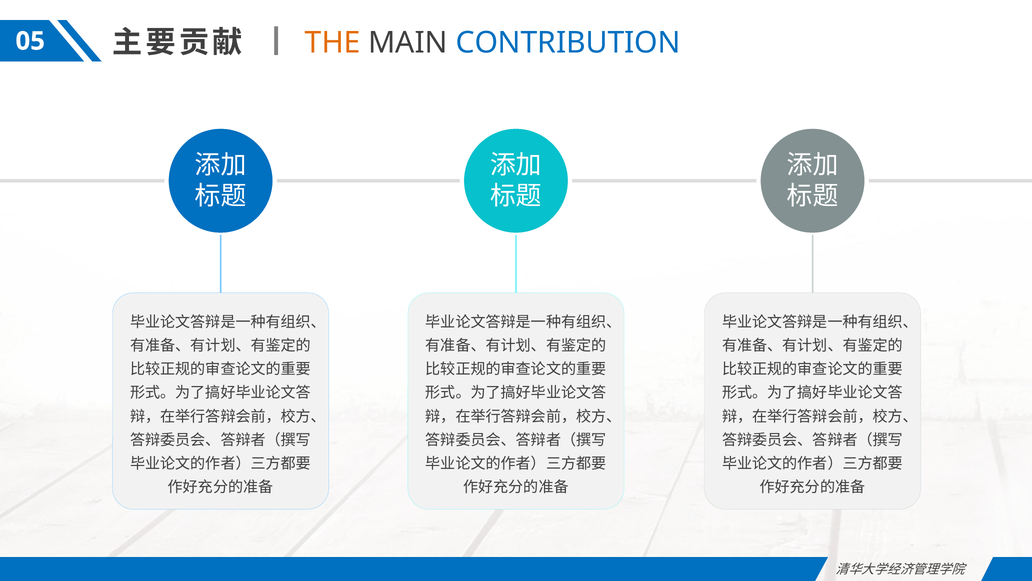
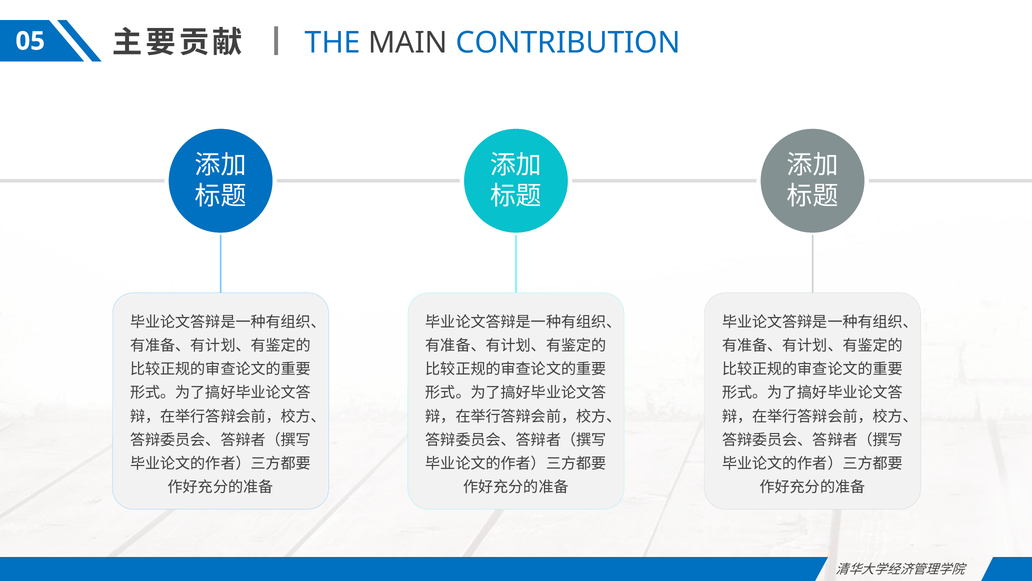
THE colour: orange -> blue
